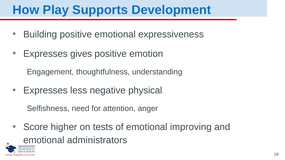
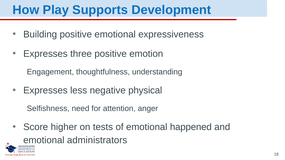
gives: gives -> three
improving: improving -> happened
